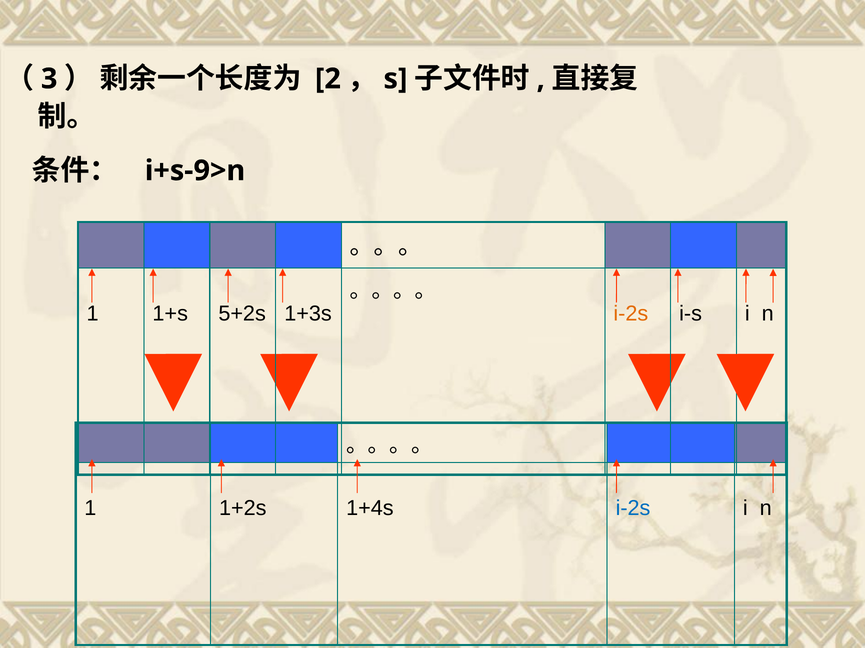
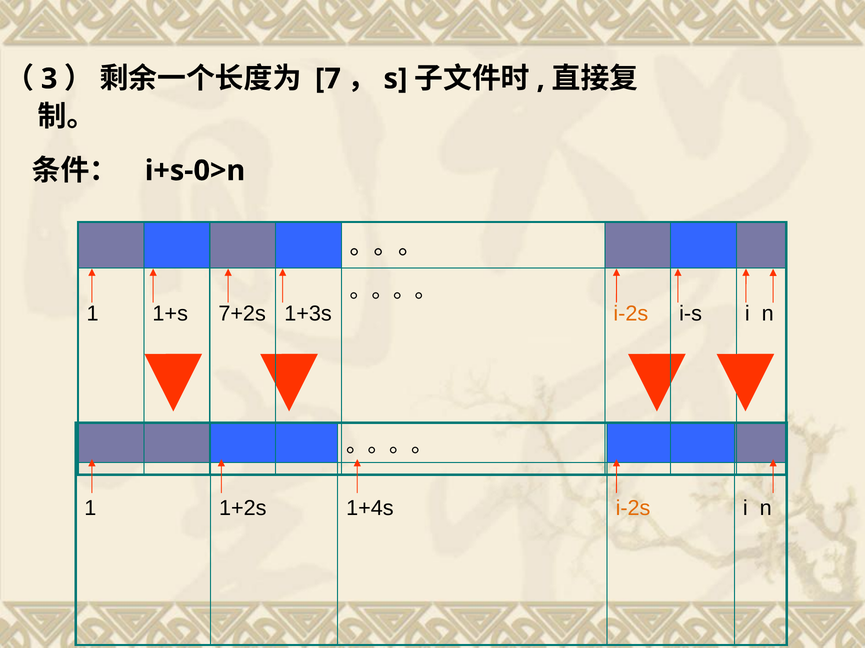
2: 2 -> 7
i+s-9>n: i+s-9>n -> i+s-0>n
5+2s: 5+2s -> 7+2s
i-2s at (633, 509) colour: blue -> orange
